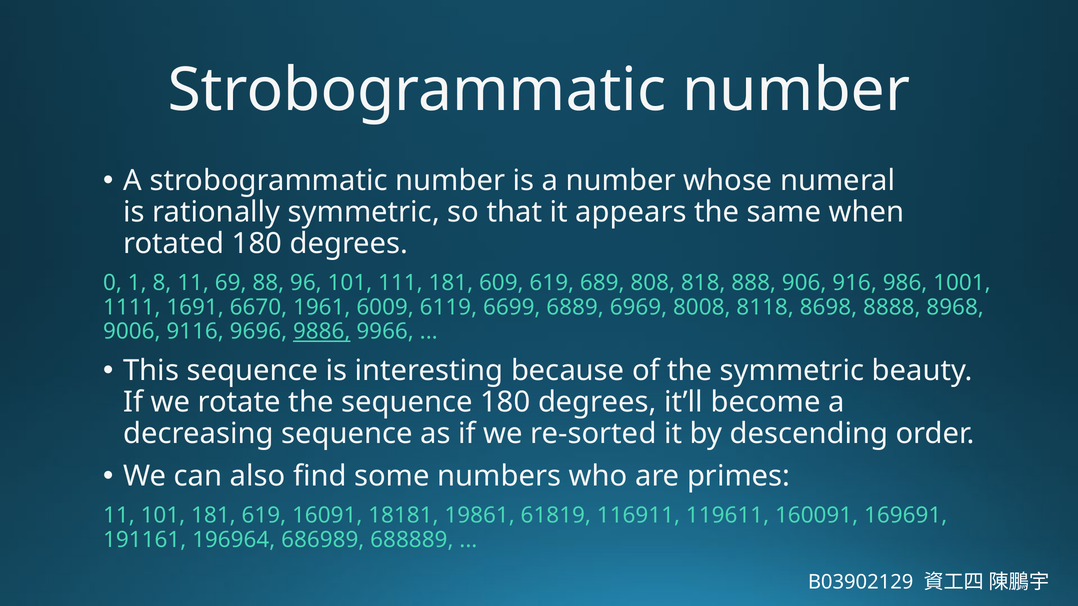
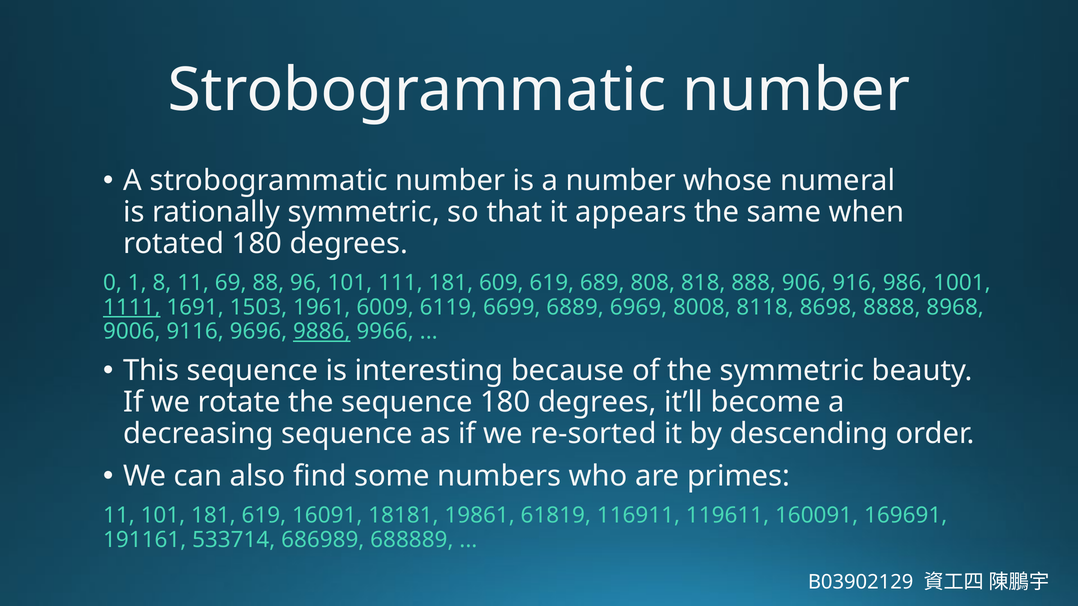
1111 underline: none -> present
6670: 6670 -> 1503
196964: 196964 -> 533714
